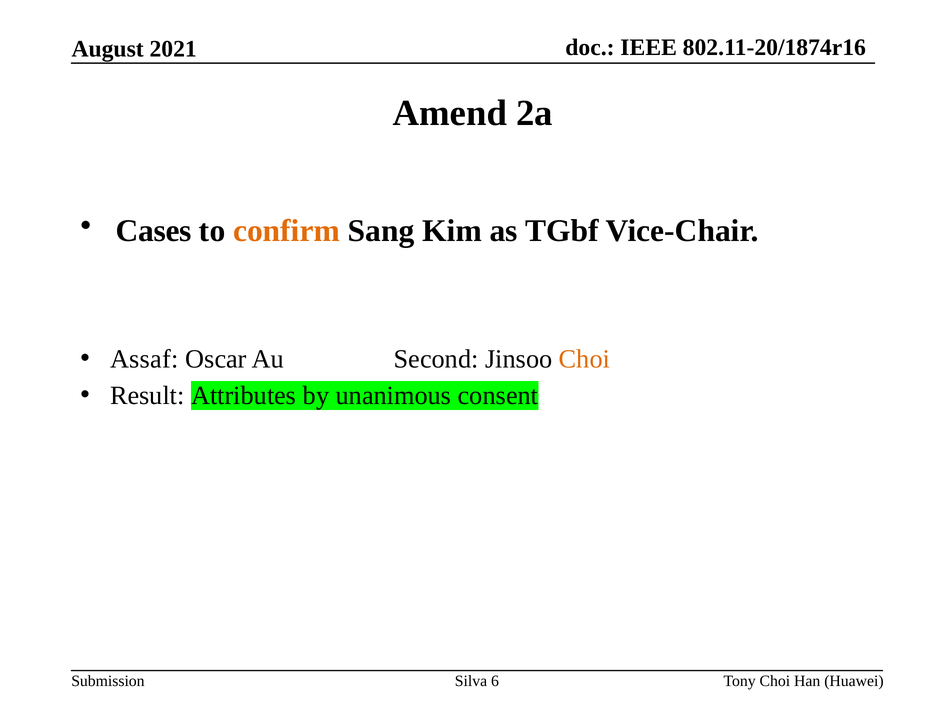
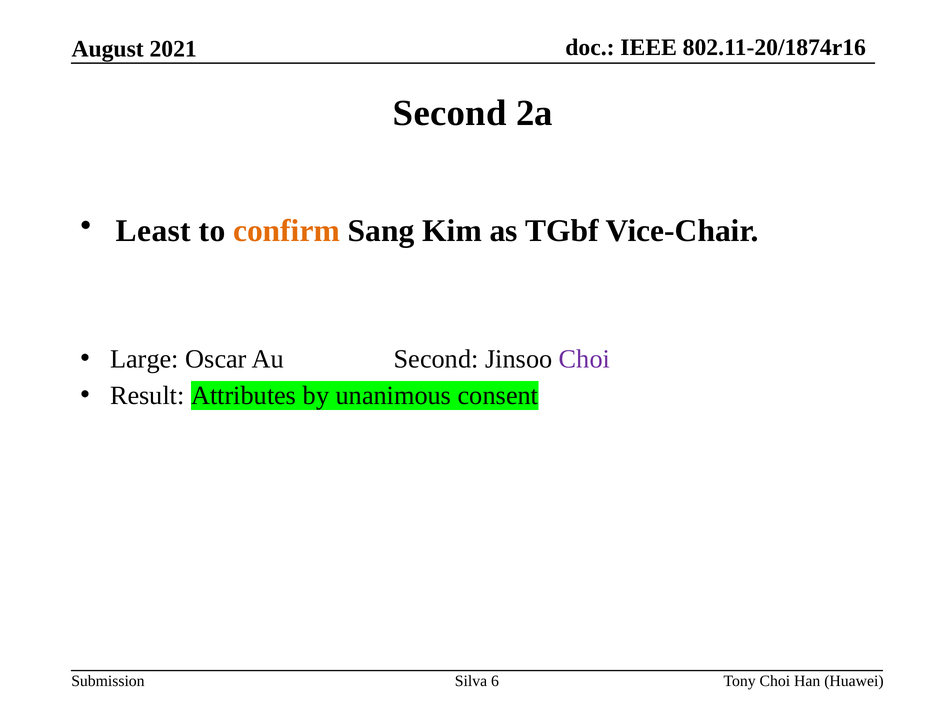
Amend at (450, 113): Amend -> Second
Cases: Cases -> Least
Assaf: Assaf -> Large
Choi at (584, 359) colour: orange -> purple
